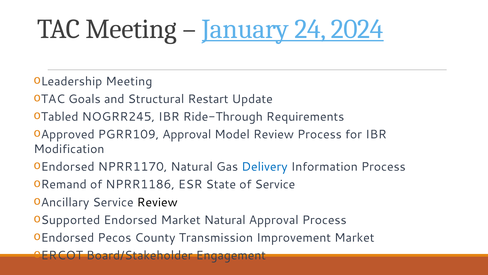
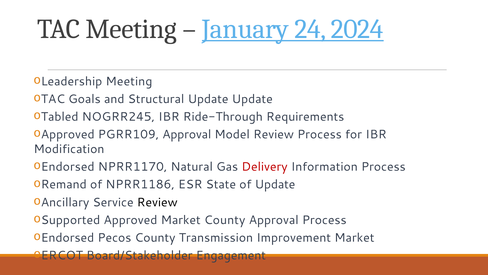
Structural Restart: Restart -> Update
Delivery colour: blue -> red
of Service: Service -> Update
Supported Endorsed: Endorsed -> Approved
Market Natural: Natural -> County
